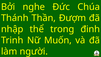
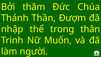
nghe: nghe -> thăm
đinh: đinh -> thân
